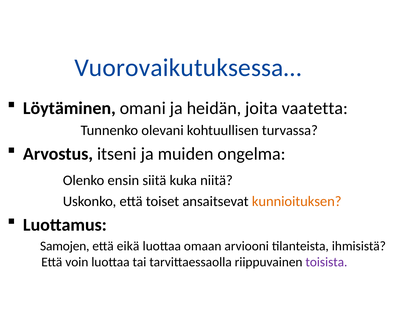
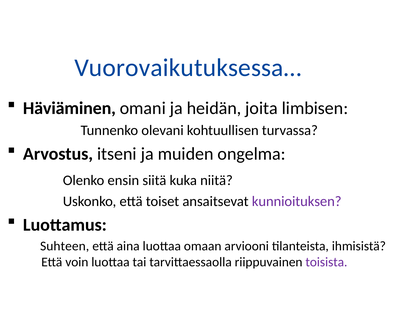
Löytäminen: Löytäminen -> Häviäminen
vaatetta: vaatetta -> limbisen
kunnioituksen colour: orange -> purple
Samojen: Samojen -> Suhteen
eikä: eikä -> aina
